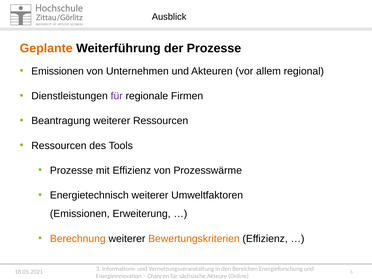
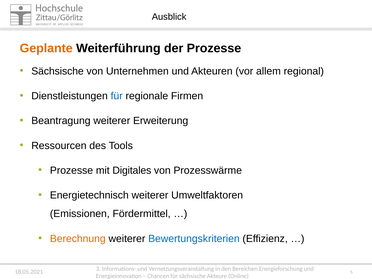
Emissionen at (58, 71): Emissionen -> Sächsische
für at (117, 96) colour: purple -> blue
weiterer Ressourcen: Ressourcen -> Erweiterung
mit Effizienz: Effizienz -> Digitales
Erweiterung: Erweiterung -> Fördermittel
Bewertungskriterien colour: orange -> blue
